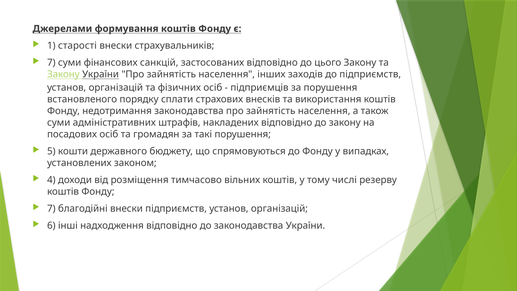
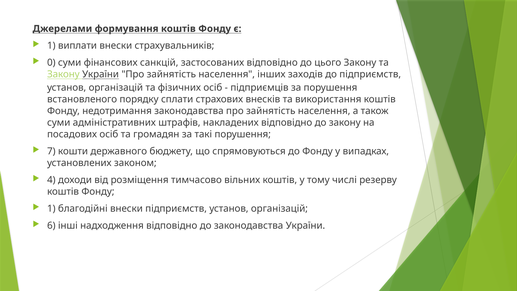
старості: старості -> виплати
7 at (51, 63): 7 -> 0
5: 5 -> 7
7 at (51, 208): 7 -> 1
